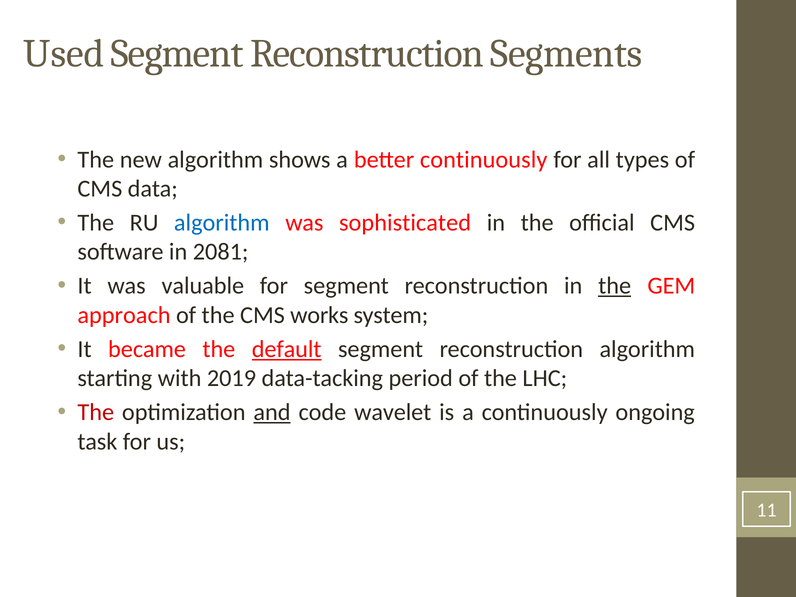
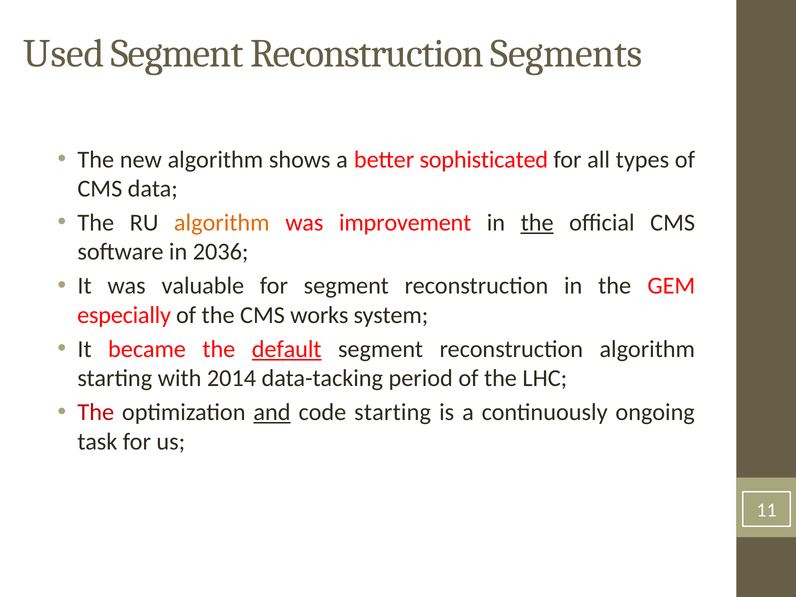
better continuously: continuously -> sophisticated
algorithm at (222, 223) colour: blue -> orange
sophisticated: sophisticated -> improvement
the at (537, 223) underline: none -> present
2081: 2081 -> 2036
the at (615, 286) underline: present -> none
approach: approach -> especially
2019: 2019 -> 2014
code wavelet: wavelet -> starting
